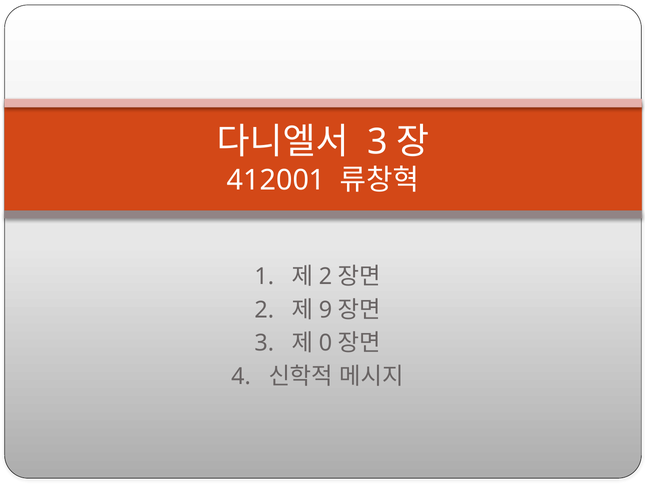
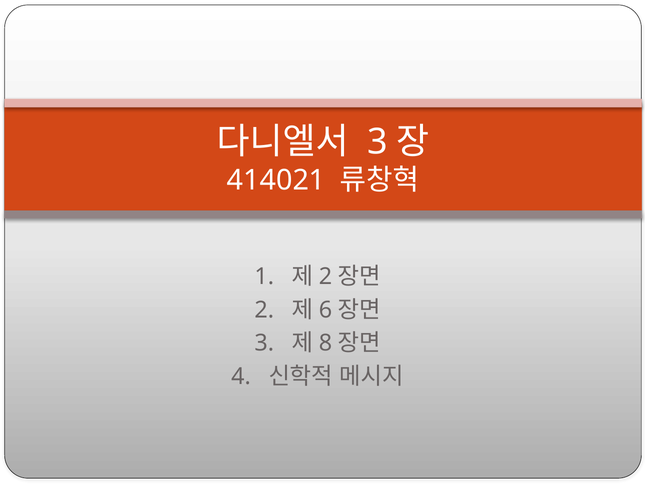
412001: 412001 -> 414021
9: 9 -> 6
0: 0 -> 8
